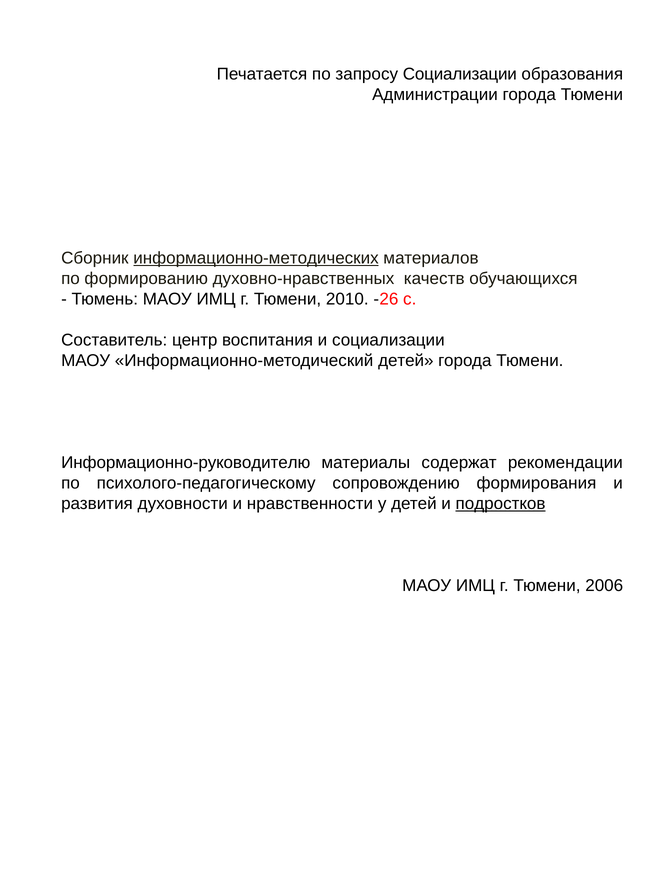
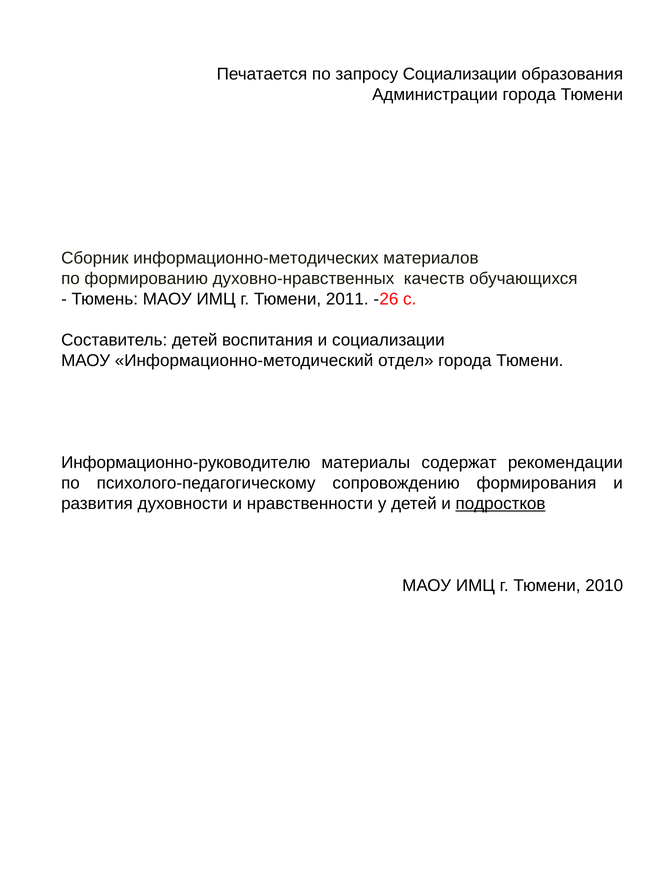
информационно-методических underline: present -> none
2010: 2010 -> 2011
Составитель центр: центр -> детей
Информационно-методический детей: детей -> отдел
2006: 2006 -> 2010
